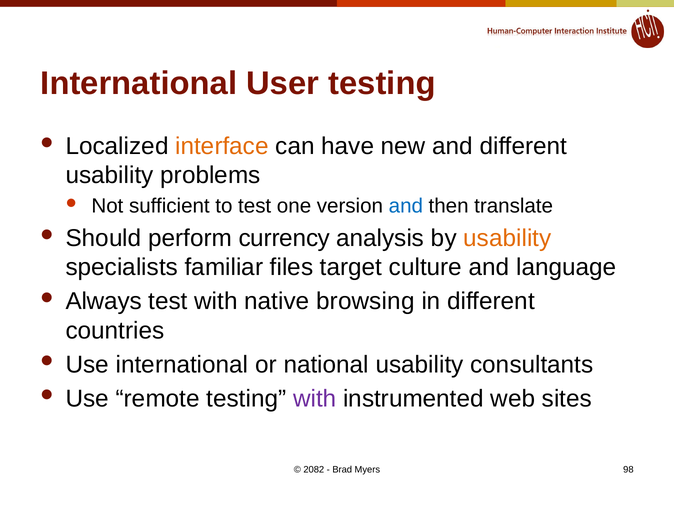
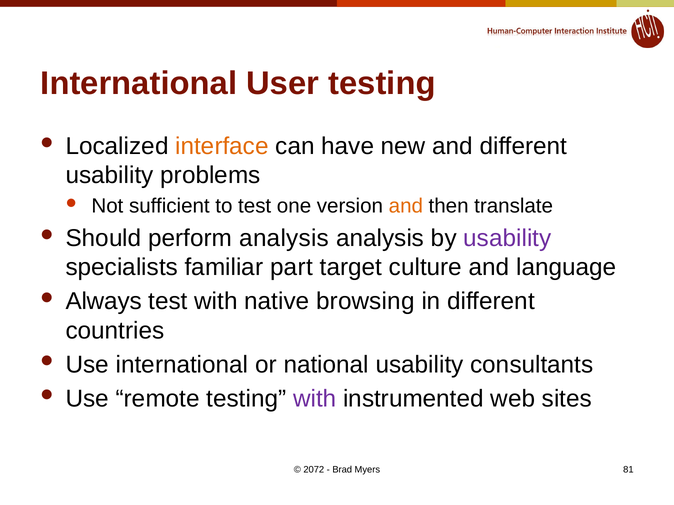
and at (406, 206) colour: blue -> orange
perform currency: currency -> analysis
usability at (507, 238) colour: orange -> purple
files: files -> part
2082: 2082 -> 2072
98: 98 -> 81
